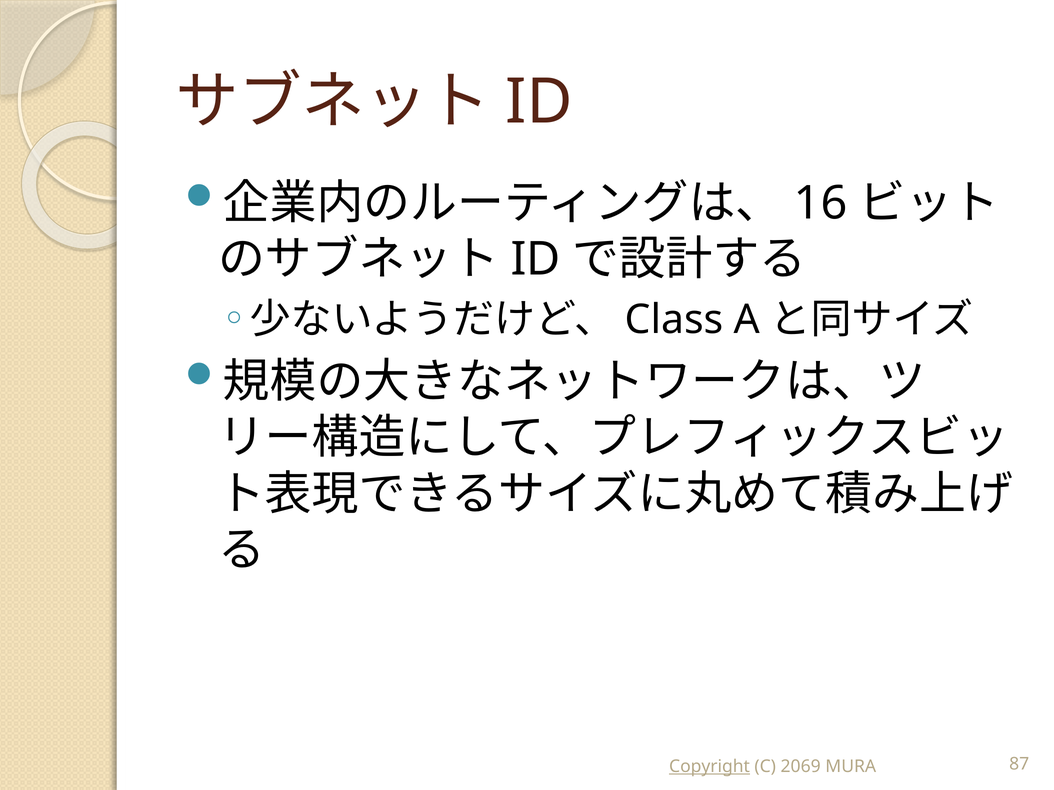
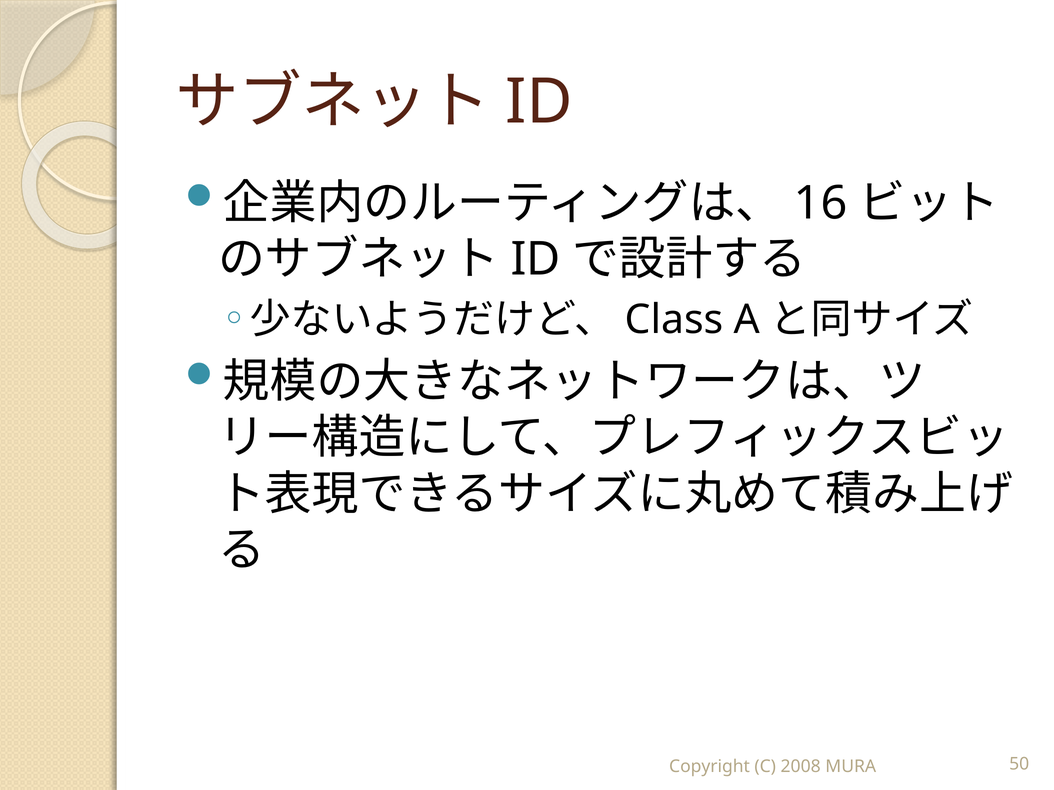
Copyright underline: present -> none
2069: 2069 -> 2008
87: 87 -> 50
